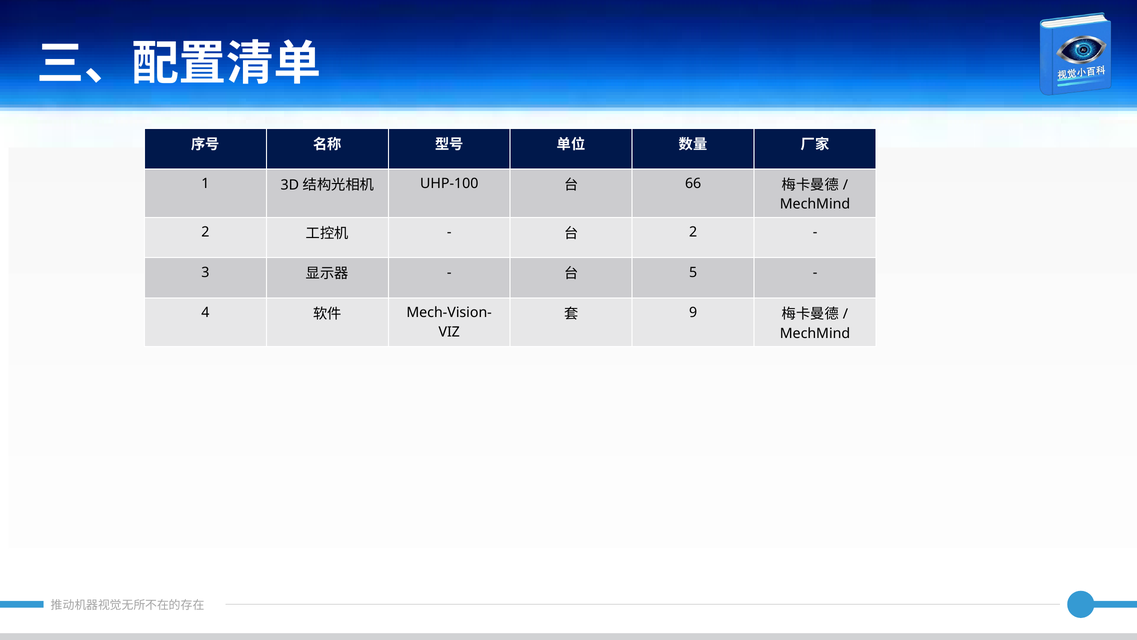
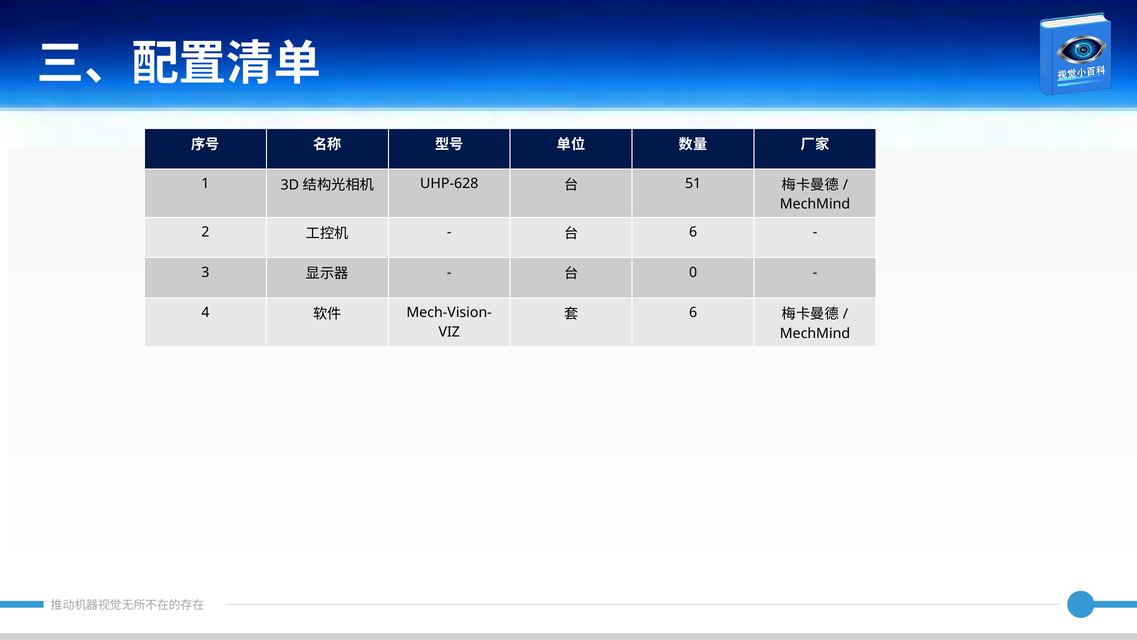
UHP-100: UHP-100 -> UHP-628
66: 66 -> 51
2 at (693, 232): 2 -> 6
5: 5 -> 0
9 at (693, 313): 9 -> 6
